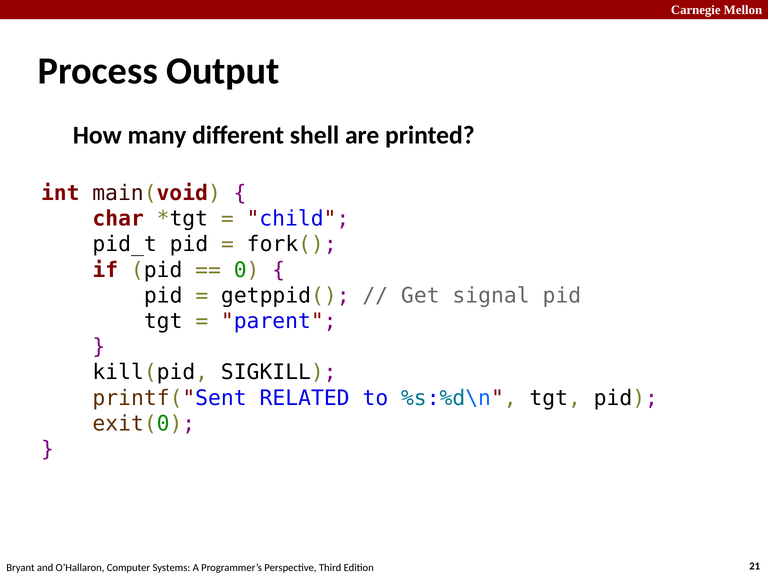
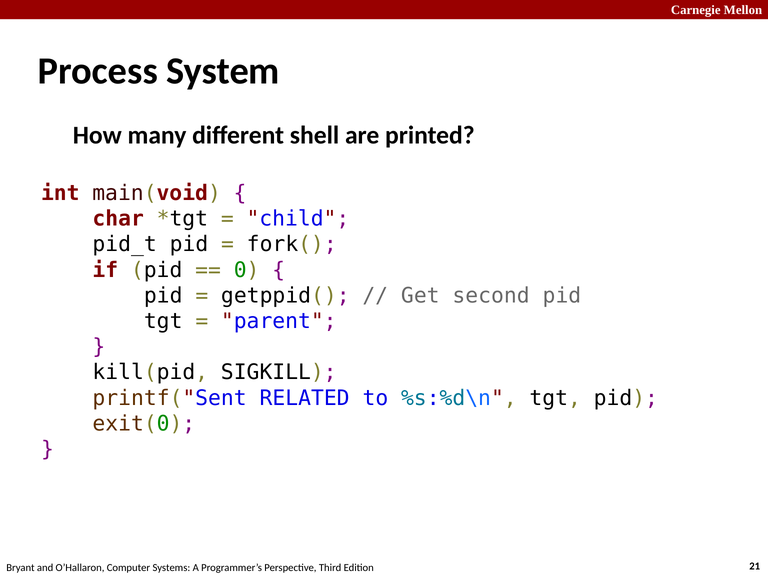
Output: Output -> System
signal: signal -> second
